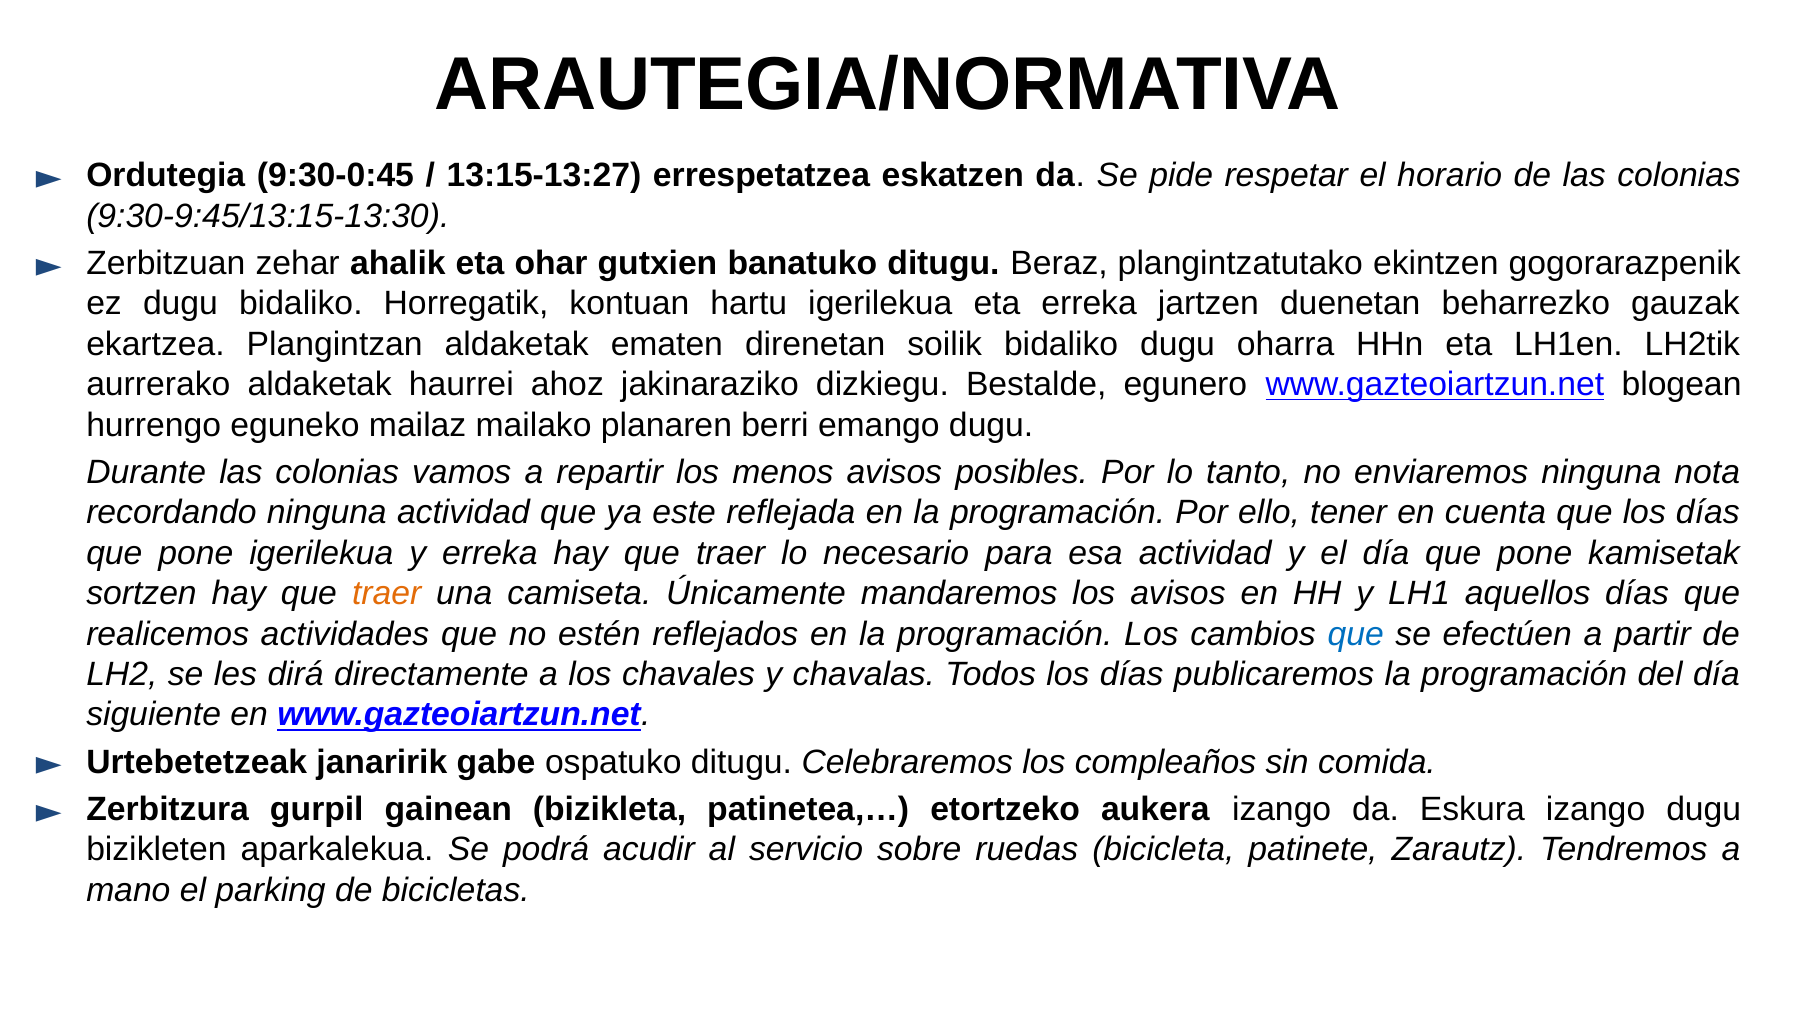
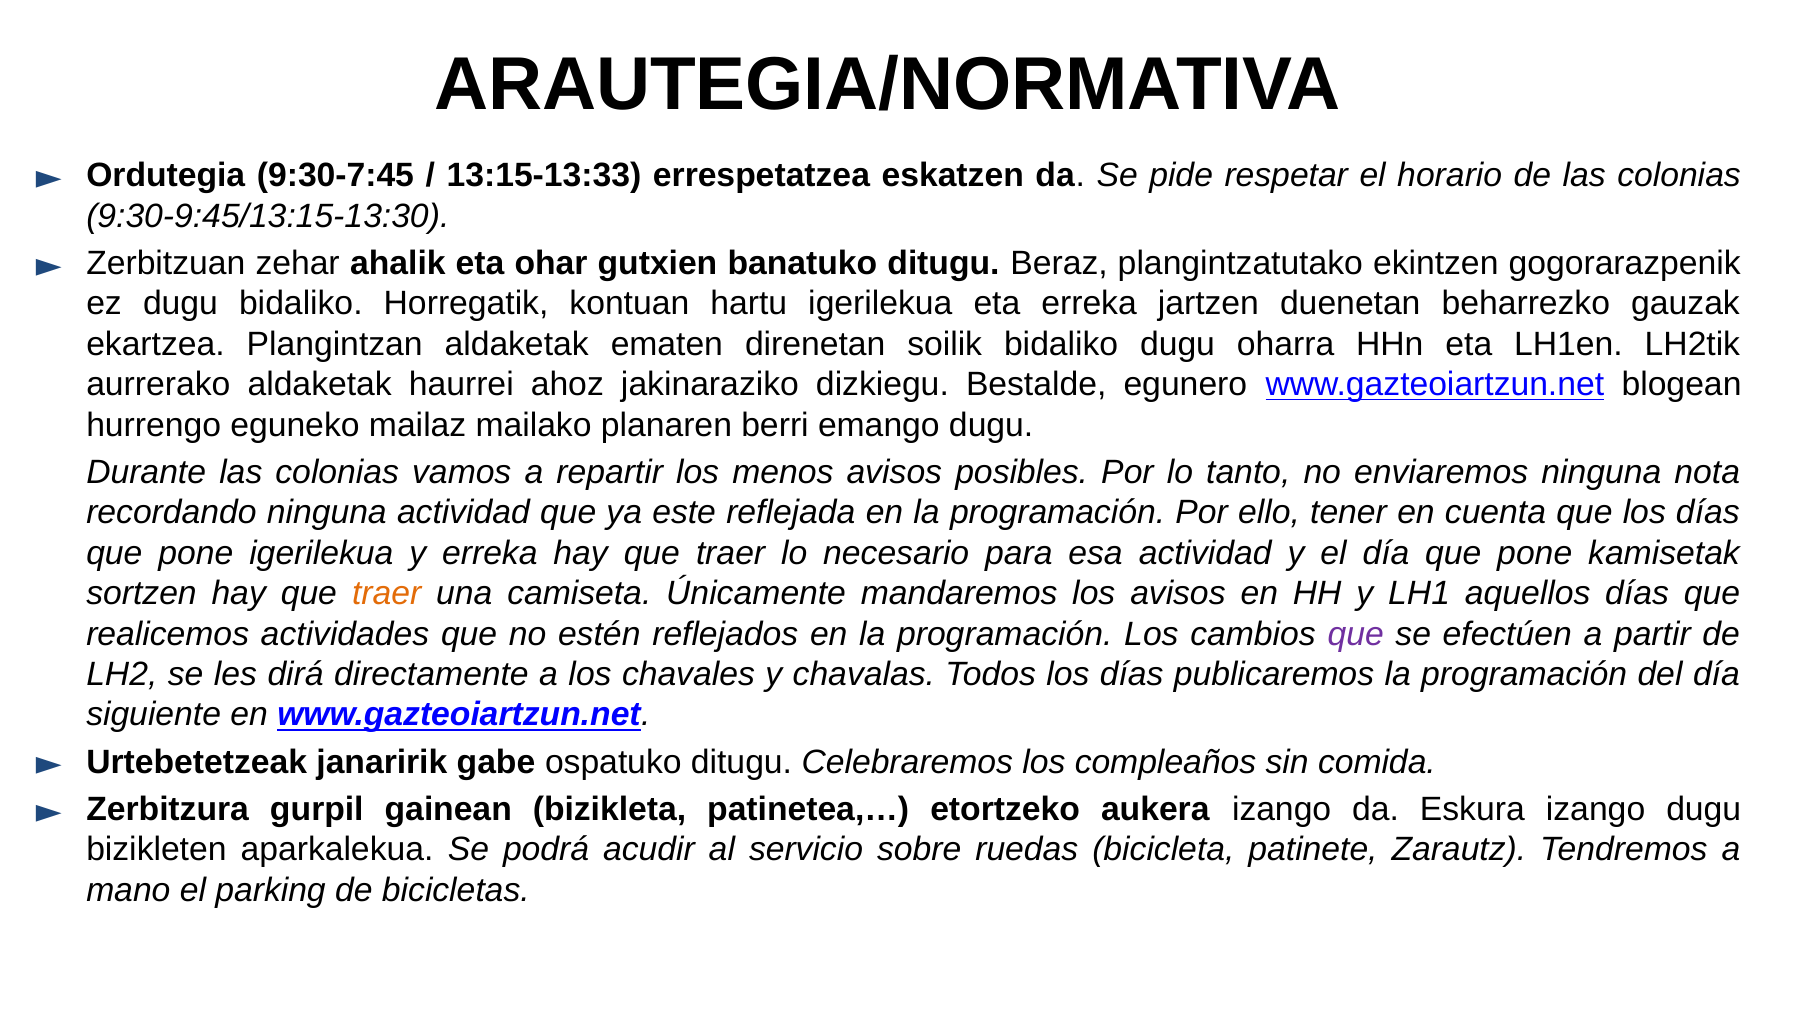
9:30-0:45: 9:30-0:45 -> 9:30-7:45
13:15-13:27: 13:15-13:27 -> 13:15-13:33
que at (1356, 634) colour: blue -> purple
